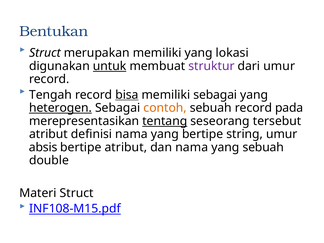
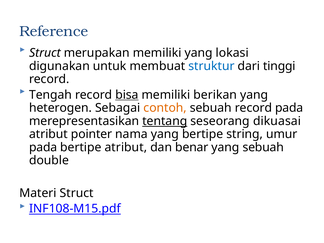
Bentukan: Bentukan -> Reference
untuk underline: present -> none
struktur colour: purple -> blue
dari umur: umur -> tinggi
memiliki sebagai: sebagai -> berikan
heterogen underline: present -> none
tersebut: tersebut -> dikuasai
definisi: definisi -> pointer
absis at (43, 147): absis -> pada
dan nama: nama -> benar
